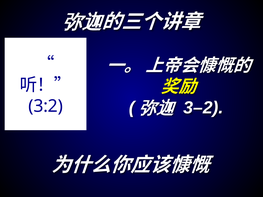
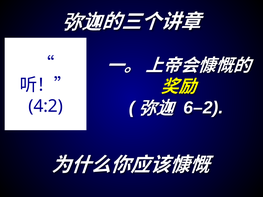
3–2: 3–2 -> 6–2
3:2: 3:2 -> 4:2
